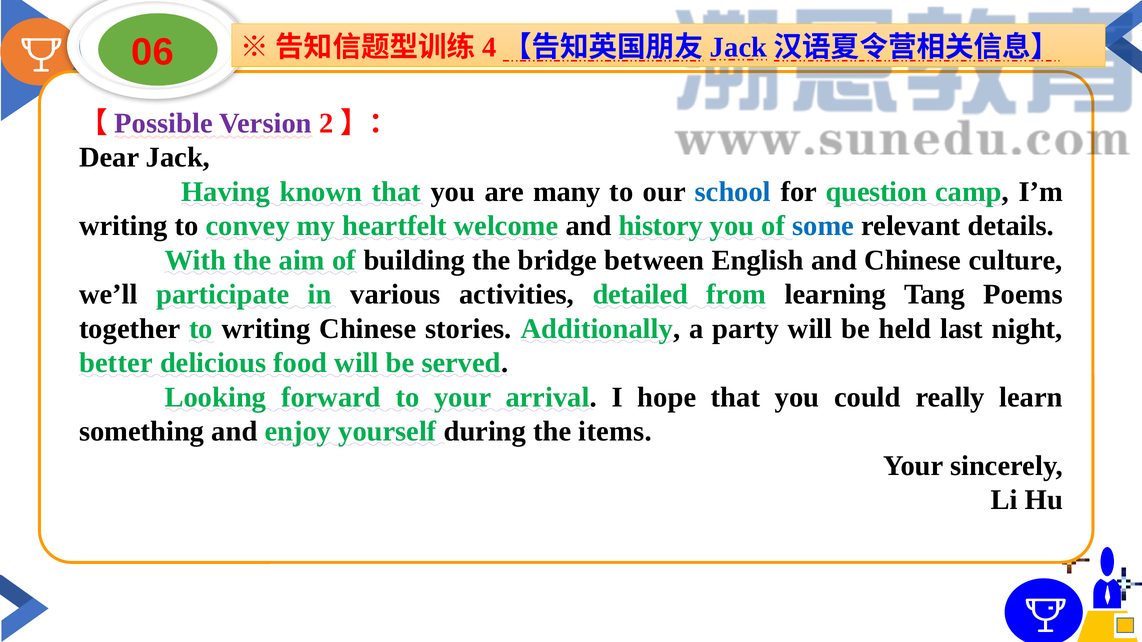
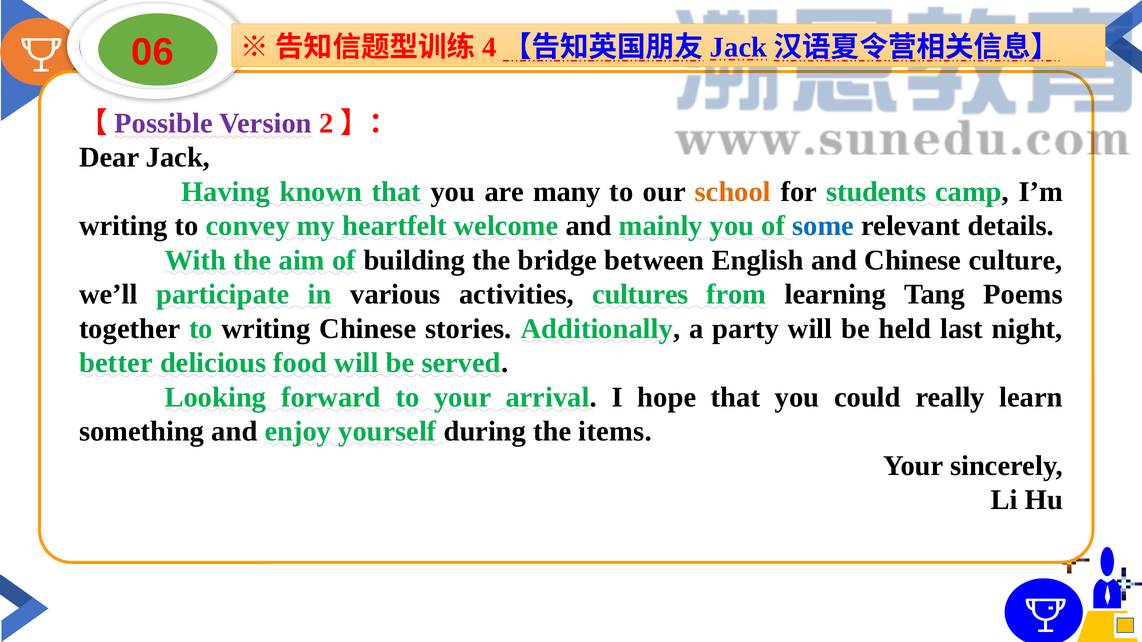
school colour: blue -> orange
question: question -> students
history: history -> mainly
detailed: detailed -> cultures
